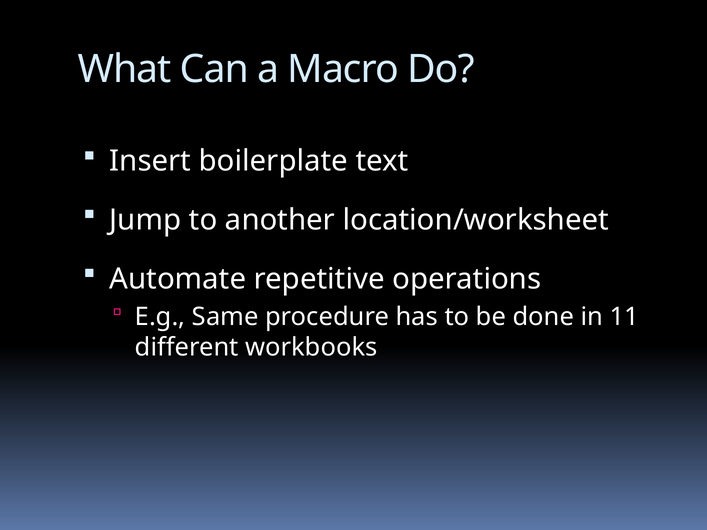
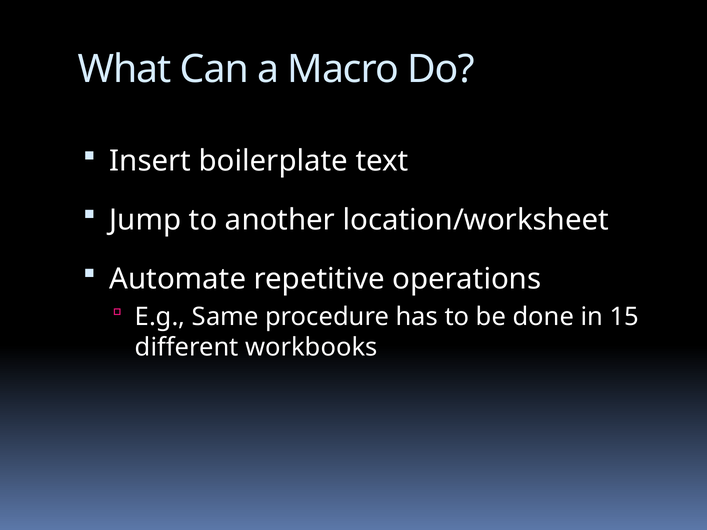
11: 11 -> 15
